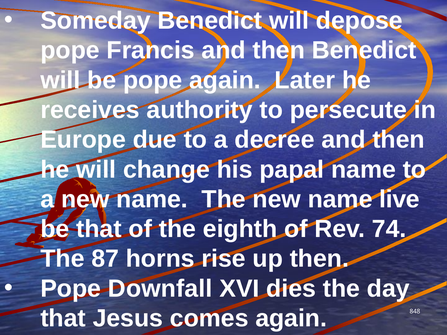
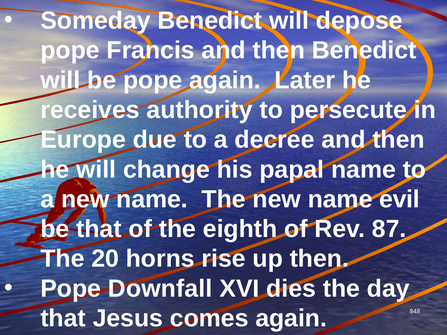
live: live -> evil
74: 74 -> 87
87: 87 -> 20
